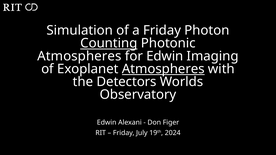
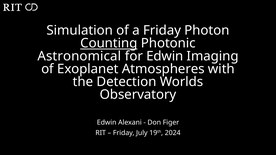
Atmospheres at (79, 56): Atmospheres -> Astronomical
Atmospheres at (163, 69) underline: present -> none
Detectors: Detectors -> Detection
